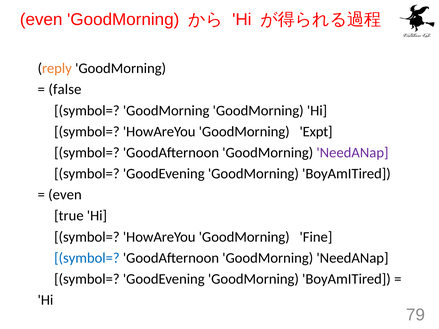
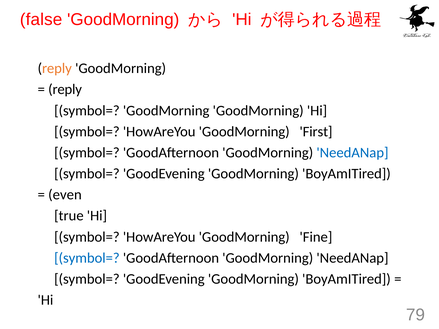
even at (41, 20): even -> false
false at (65, 90): false -> reply
Expt: Expt -> First
NeedANap at (353, 153) colour: purple -> blue
